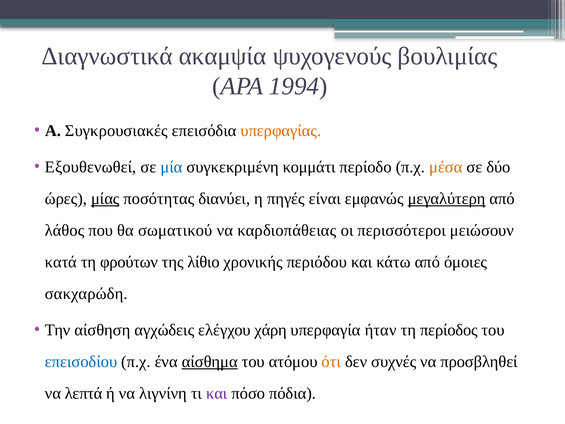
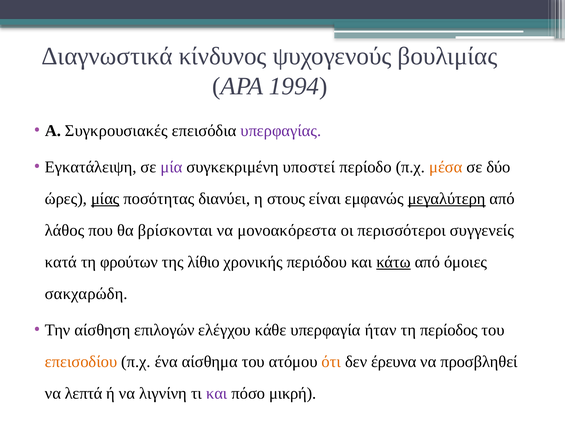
ακαμψία: ακαμψία -> κίνδυνος
υπερφαγίας colour: orange -> purple
Εξουθενωθεί: Εξουθενωθεί -> Εγκατάλειψη
μία colour: blue -> purple
κομμάτι: κομμάτι -> υποστεί
πηγές: πηγές -> στους
σωματικού: σωματικού -> βρίσκονται
καρδιοπάθειας: καρδιοπάθειας -> μονοακόρεστα
μειώσουν: μειώσουν -> συγγενείς
κάτω underline: none -> present
αγχώδεις: αγχώδεις -> επιλογών
χάρη: χάρη -> κάθε
επεισοδίου colour: blue -> orange
αίσθημα underline: present -> none
συχνές: συχνές -> έρευνα
πόδια: πόδια -> μικρή
